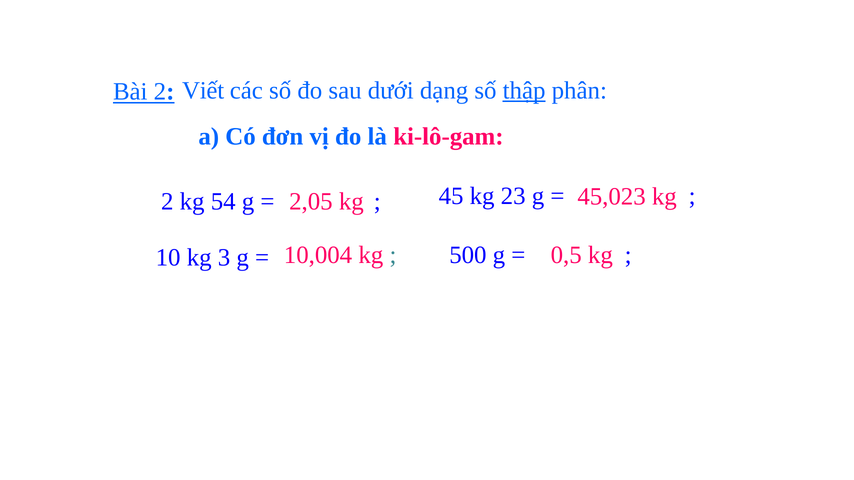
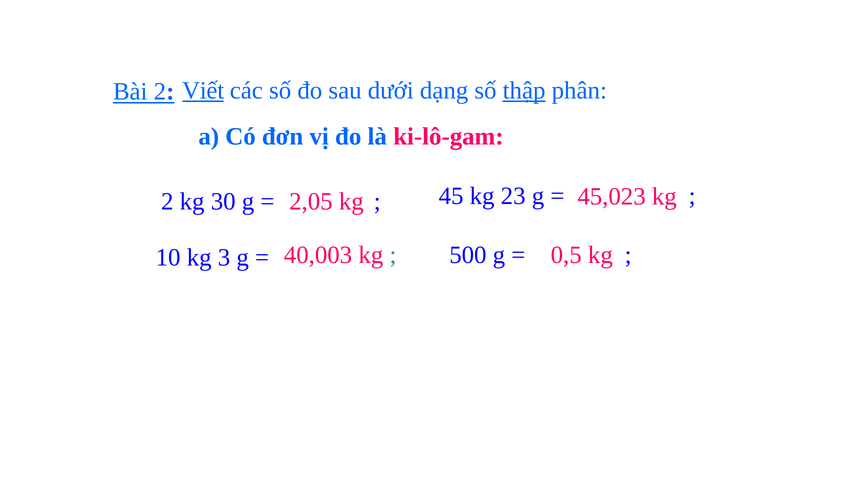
Viết underline: none -> present
54: 54 -> 30
10,004: 10,004 -> 40,003
